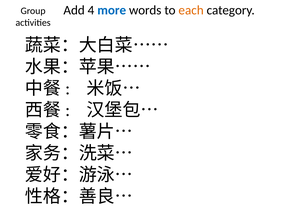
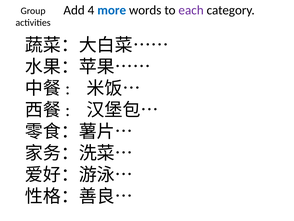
each colour: orange -> purple
